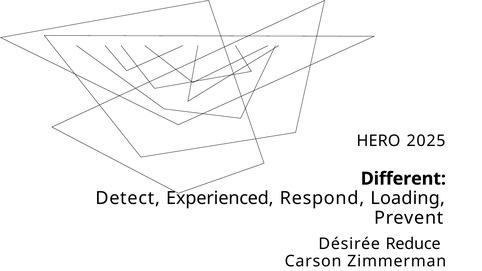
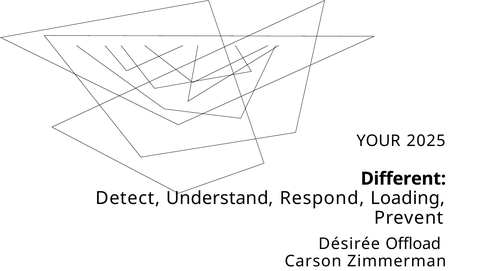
HERO: HERO -> YOUR
Experienced: Experienced -> Understand
Reduce: Reduce -> Offload
